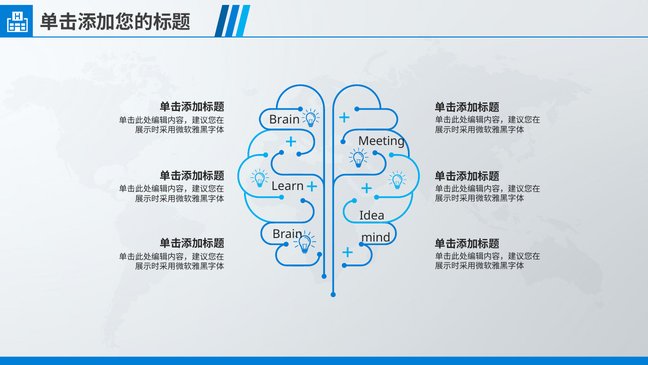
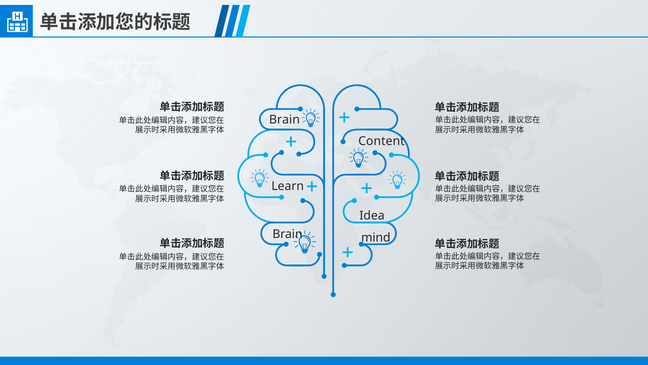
Meeting: Meeting -> Content
